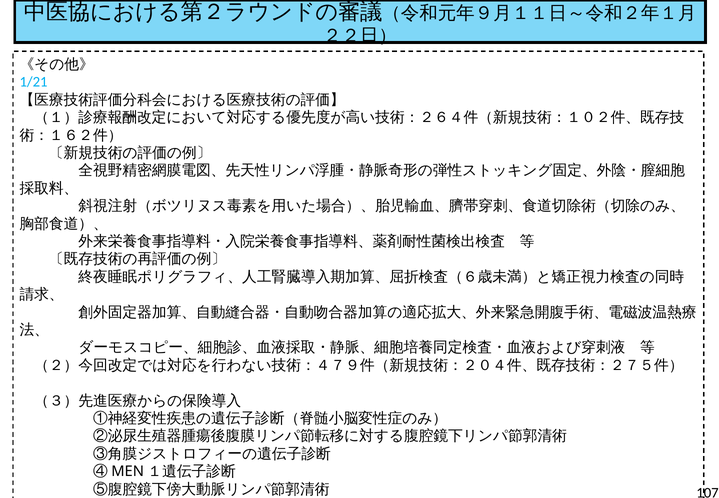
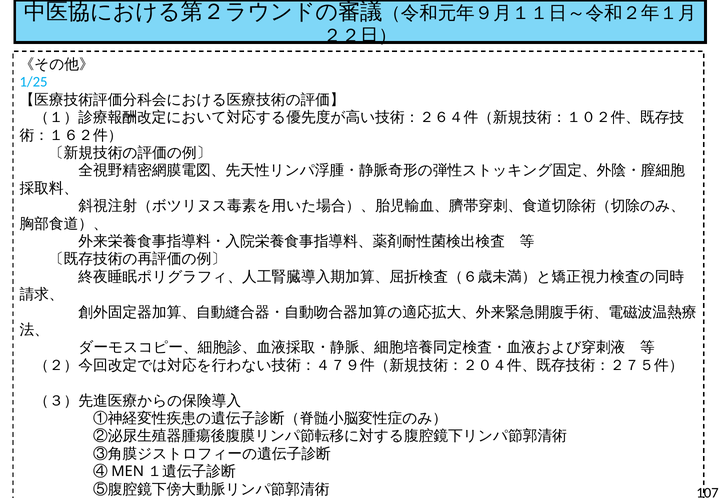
1/21: 1/21 -> 1/25
